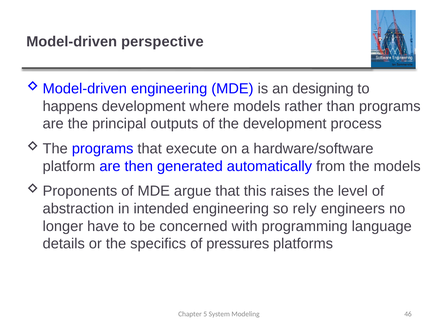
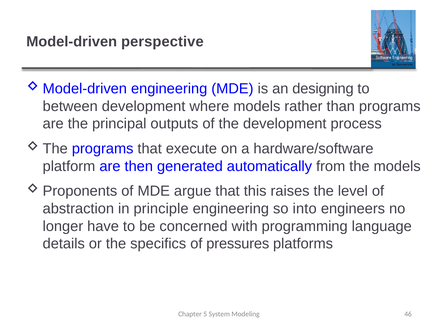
happens: happens -> between
intended: intended -> principle
rely: rely -> into
